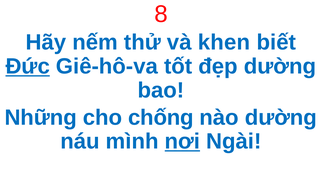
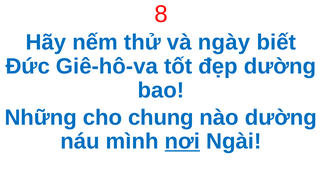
khen: khen -> ngày
Đức underline: present -> none
chống: chống -> chung
